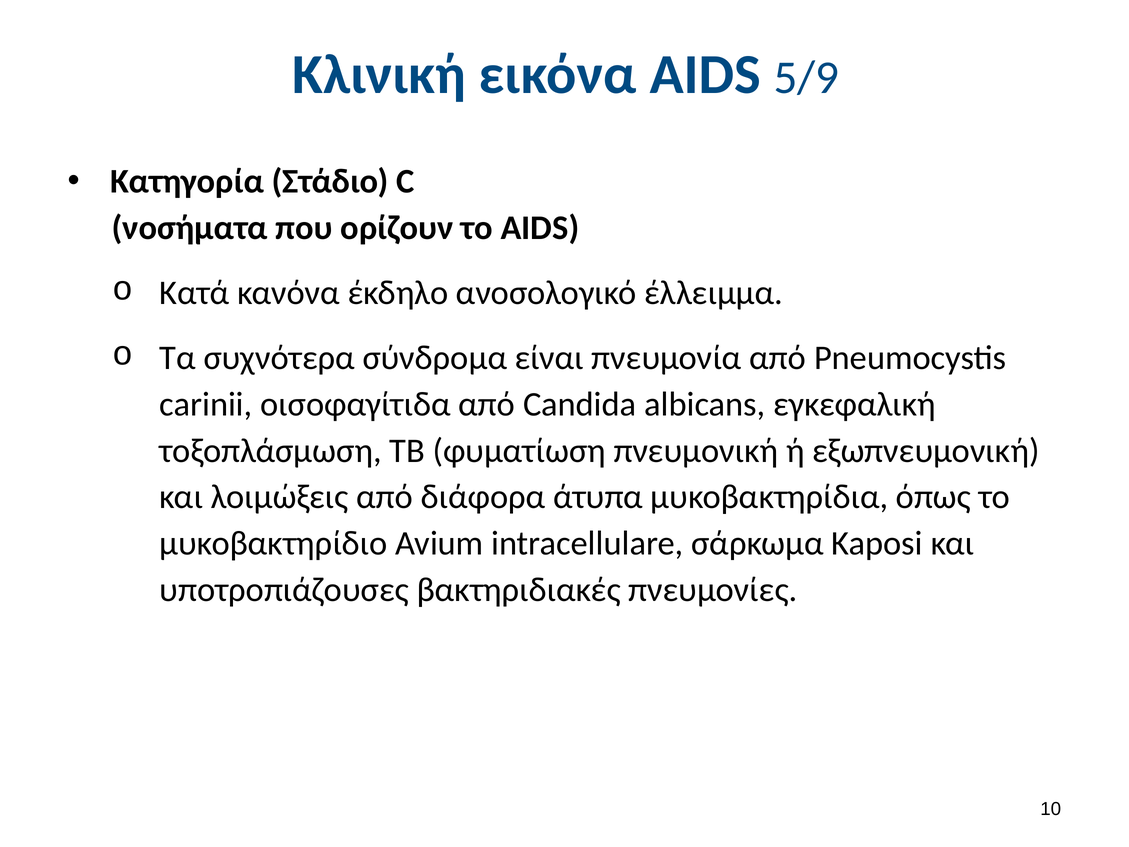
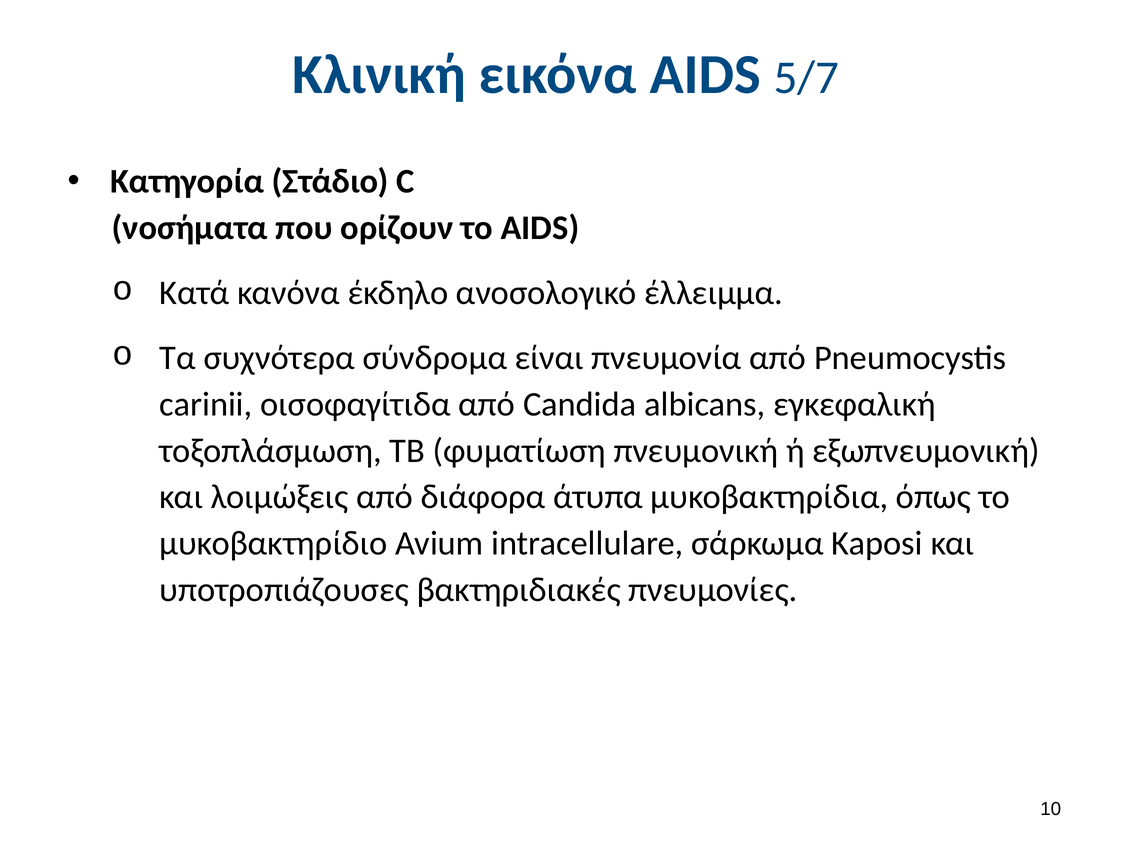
5/9: 5/9 -> 5/7
